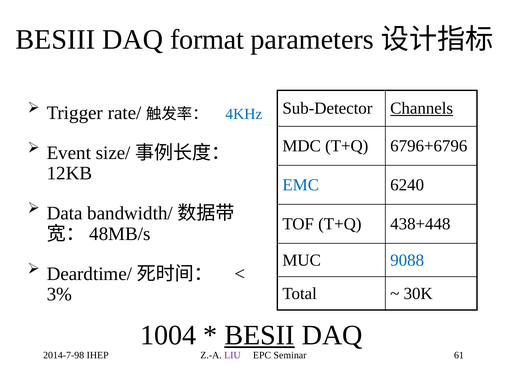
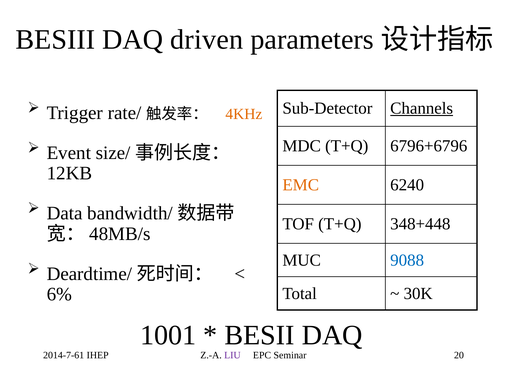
format: format -> driven
4KHz colour: blue -> orange
EMC colour: blue -> orange
438+448: 438+448 -> 348+448
3%: 3% -> 6%
1004: 1004 -> 1001
BESII underline: present -> none
2014-7-98: 2014-7-98 -> 2014-7-61
61: 61 -> 20
